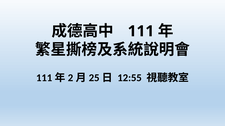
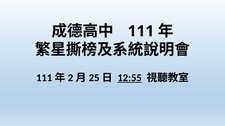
12:55 underline: none -> present
